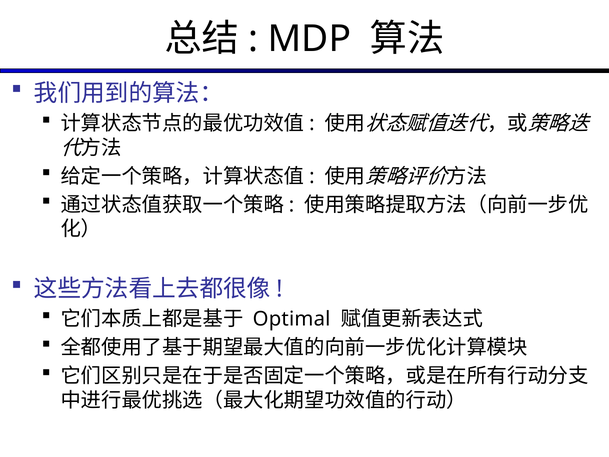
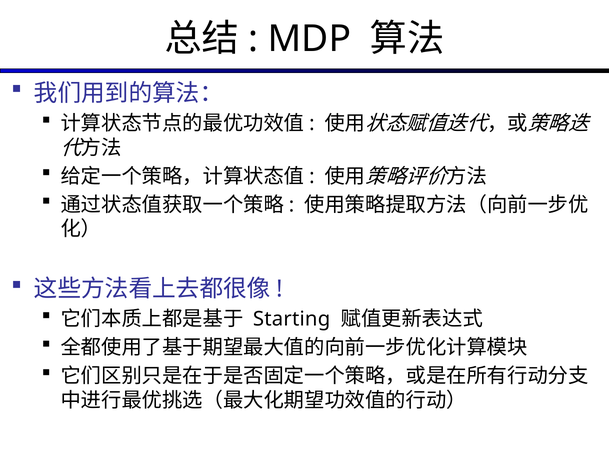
Optimal: Optimal -> Starting
